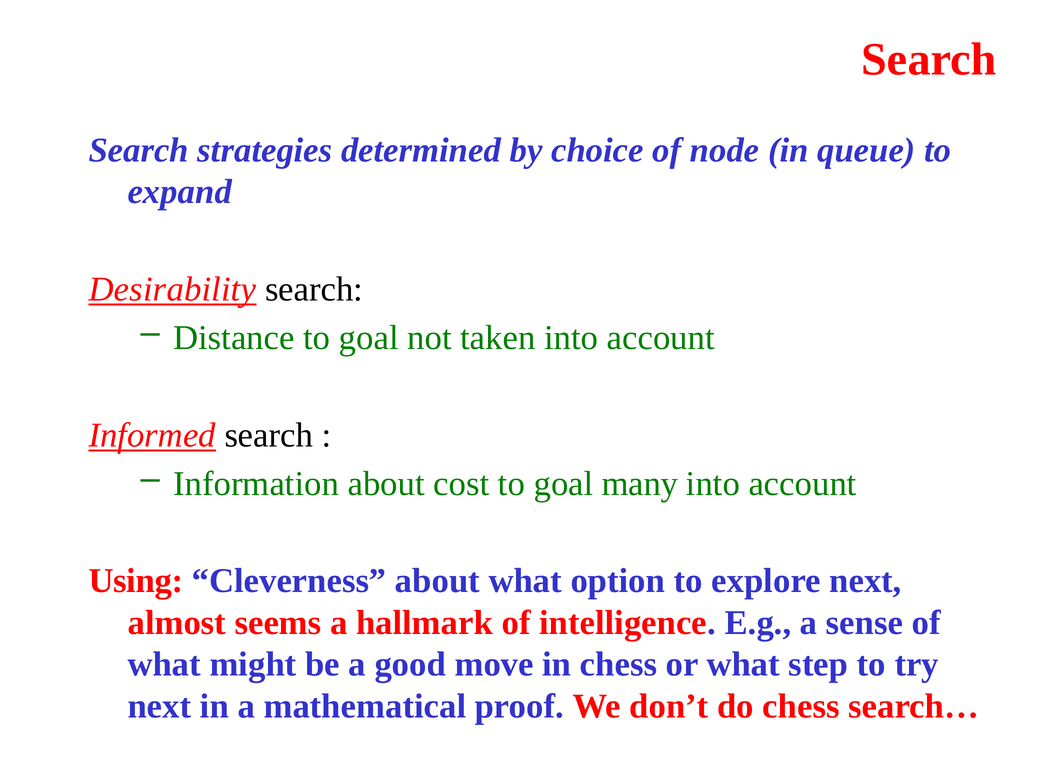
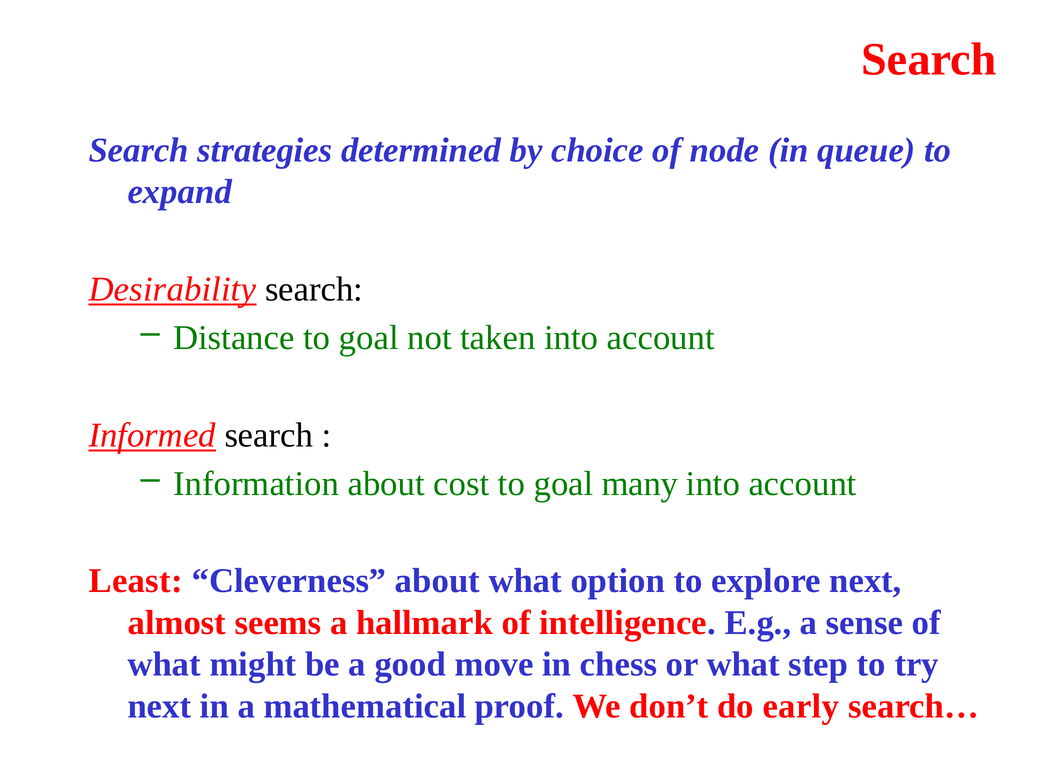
Using: Using -> Least
do chess: chess -> early
